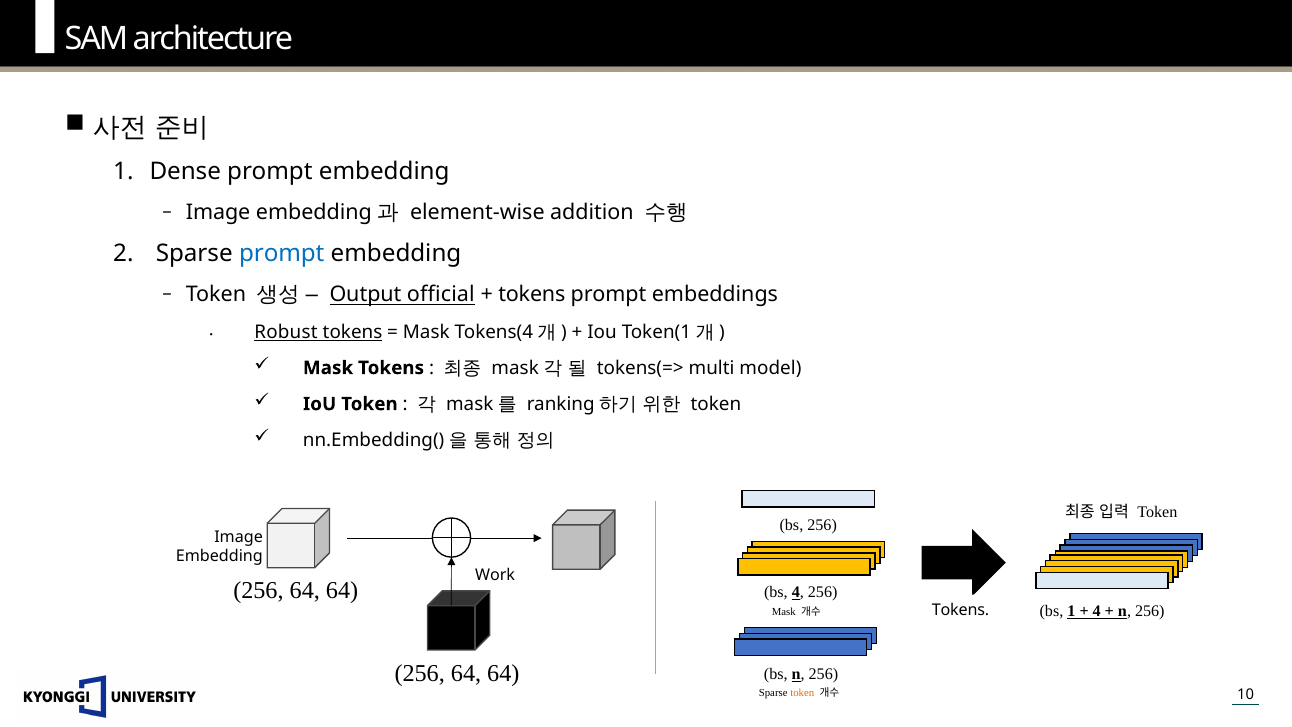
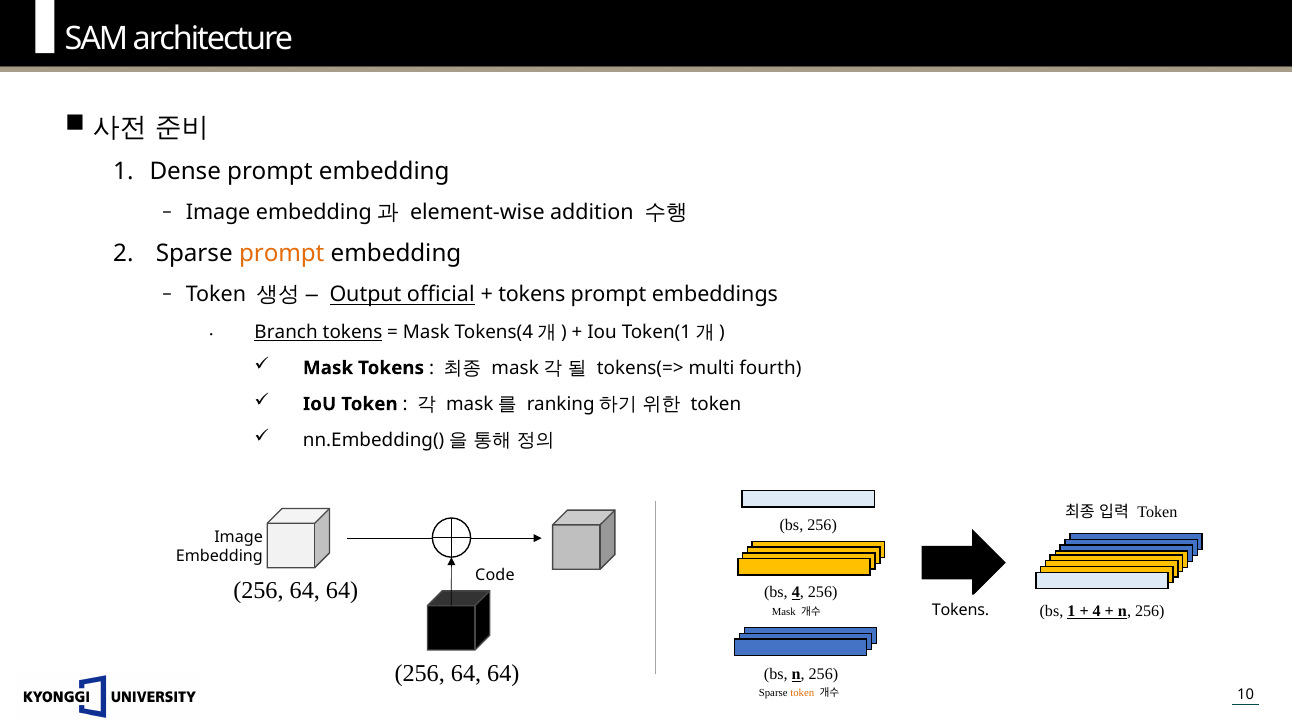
prompt at (282, 253) colour: blue -> orange
Robust: Robust -> Branch
model: model -> fourth
Work: Work -> Code
